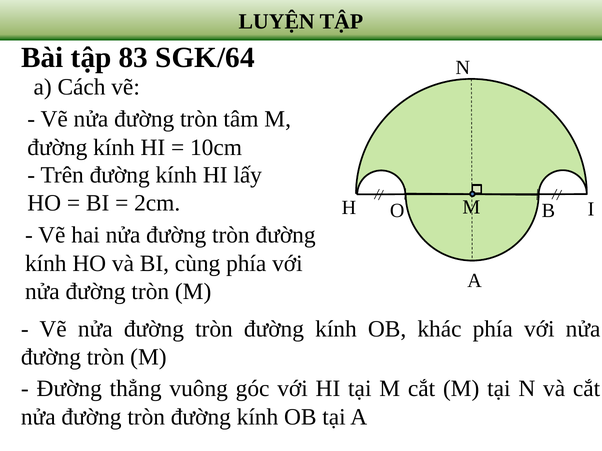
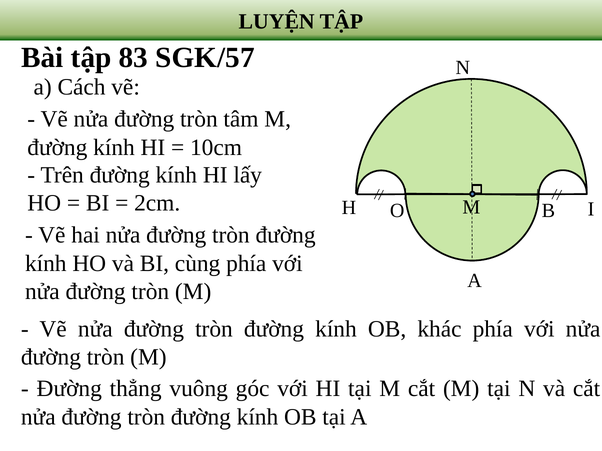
SGK/64: SGK/64 -> SGK/57
